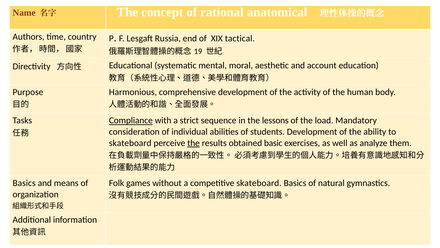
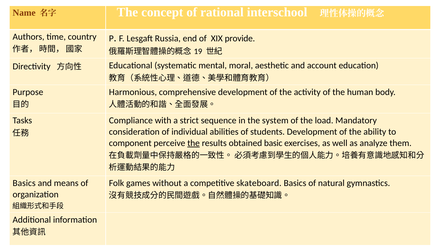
anatomical: anatomical -> interschool
tactical: tactical -> provide
Compliance underline: present -> none
lessons: lessons -> system
skateboard at (130, 143): skateboard -> component
